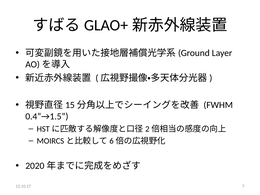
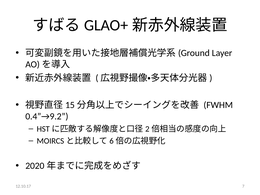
0.4”→1.5: 0.4”→1.5 -> 0.4”→9.2
